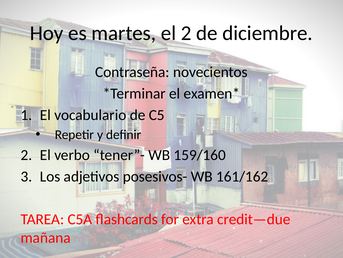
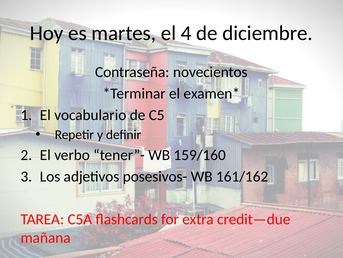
el 2: 2 -> 4
